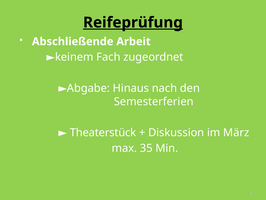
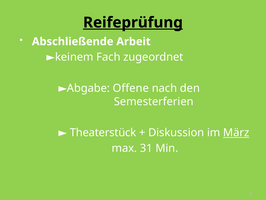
Hinaus: Hinaus -> Offene
März underline: none -> present
35: 35 -> 31
